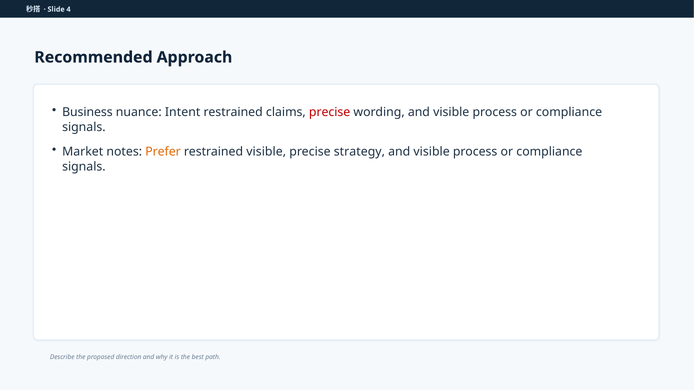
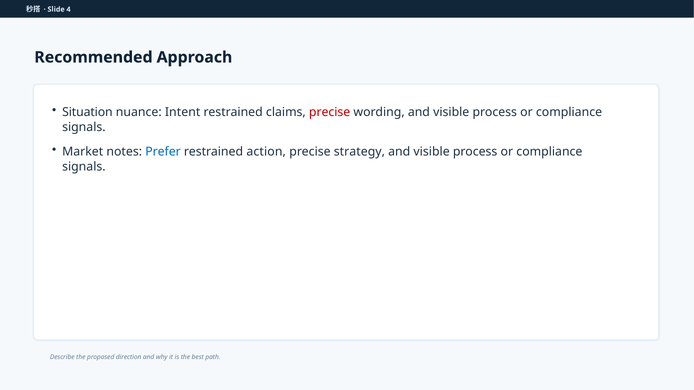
Business: Business -> Situation
Prefer colour: orange -> blue
restrained visible: visible -> action
